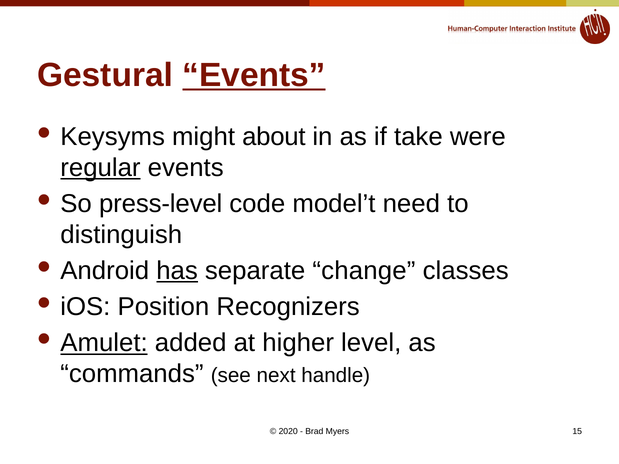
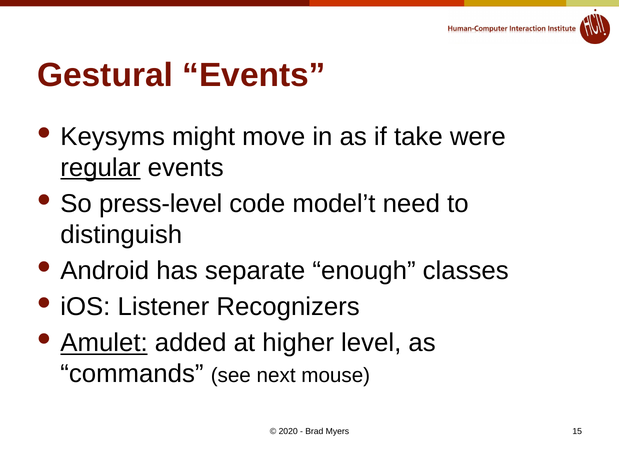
Events at (254, 75) underline: present -> none
about: about -> move
has underline: present -> none
change: change -> enough
Position: Position -> Listener
handle: handle -> mouse
